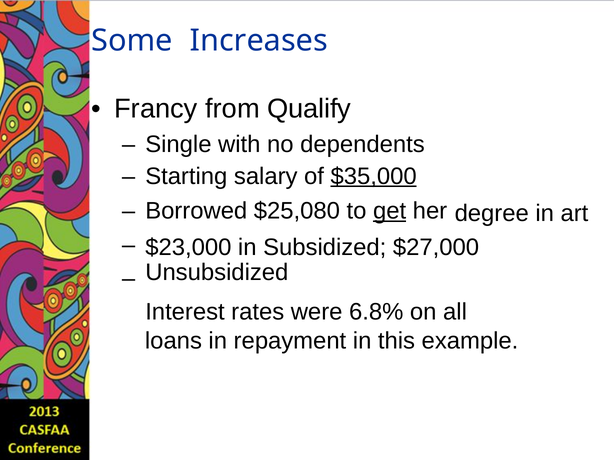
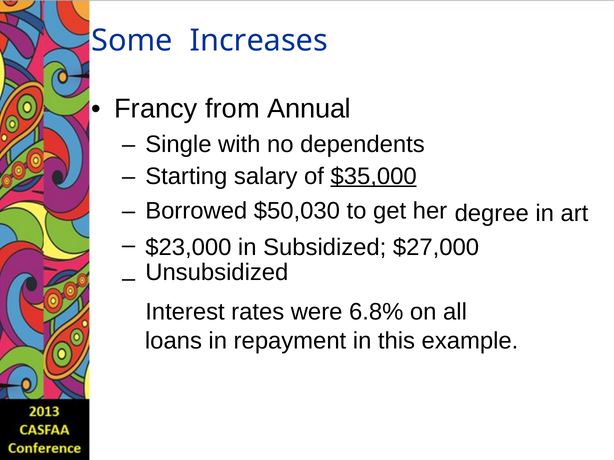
Qualify: Qualify -> Annual
$25,080: $25,080 -> $50,030
get underline: present -> none
